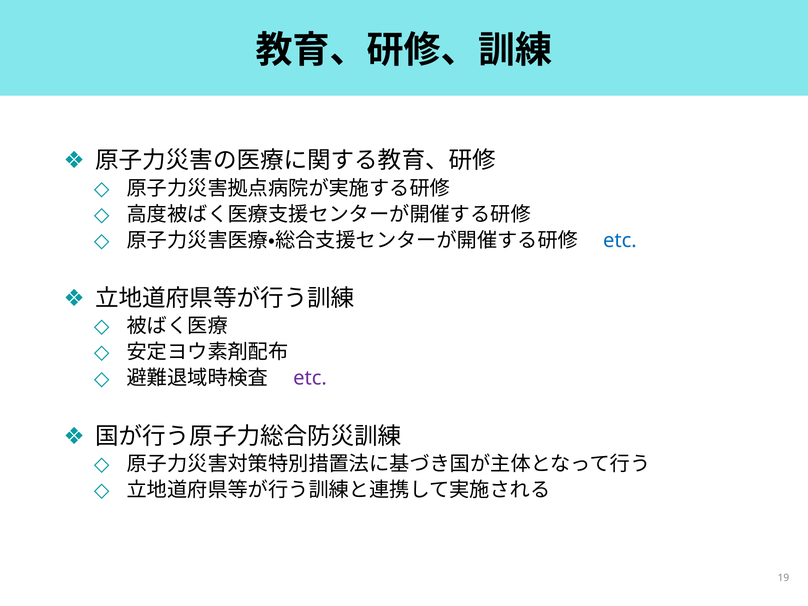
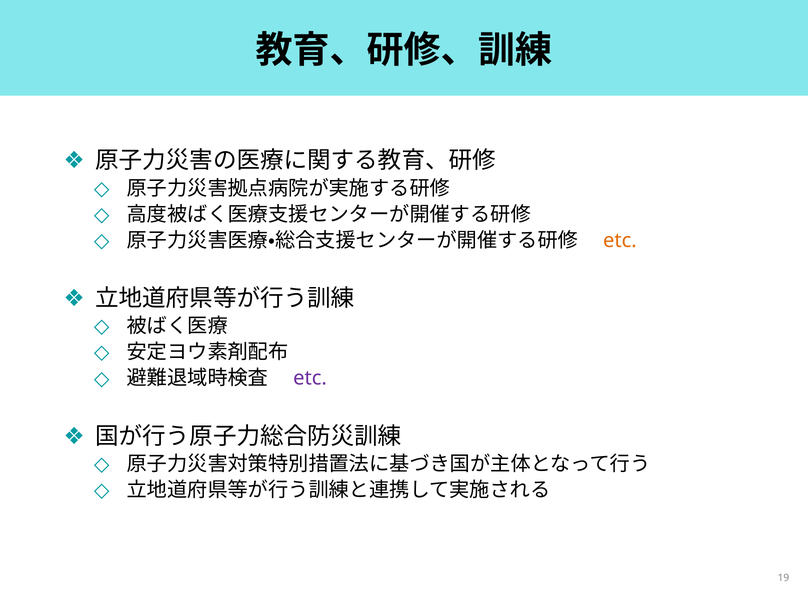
etc at (620, 240) colour: blue -> orange
